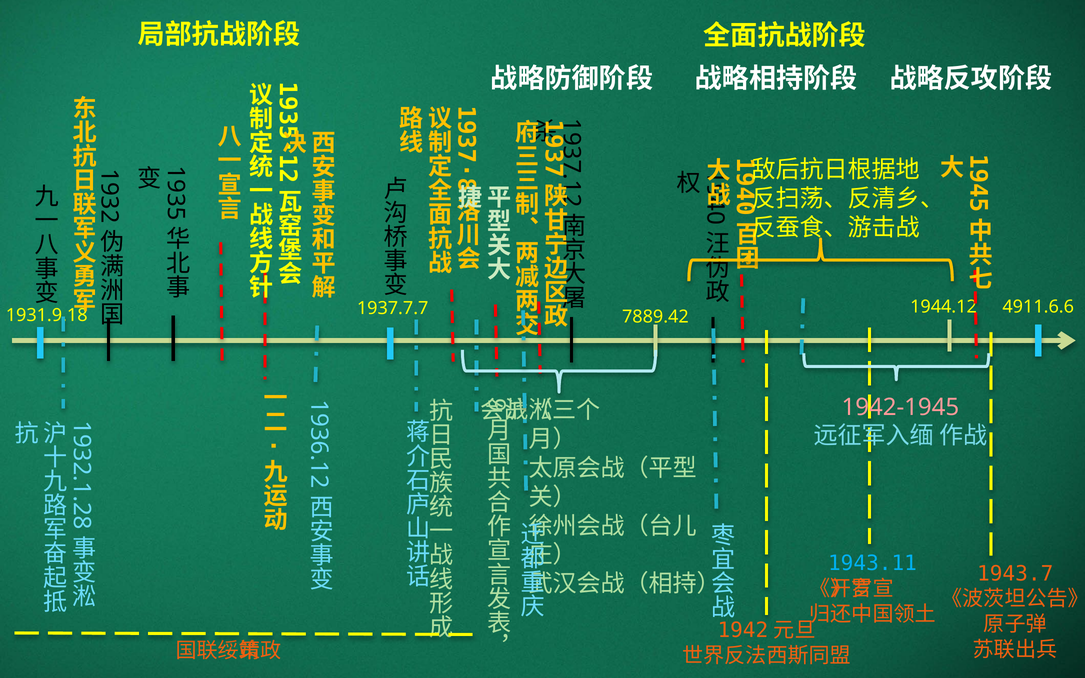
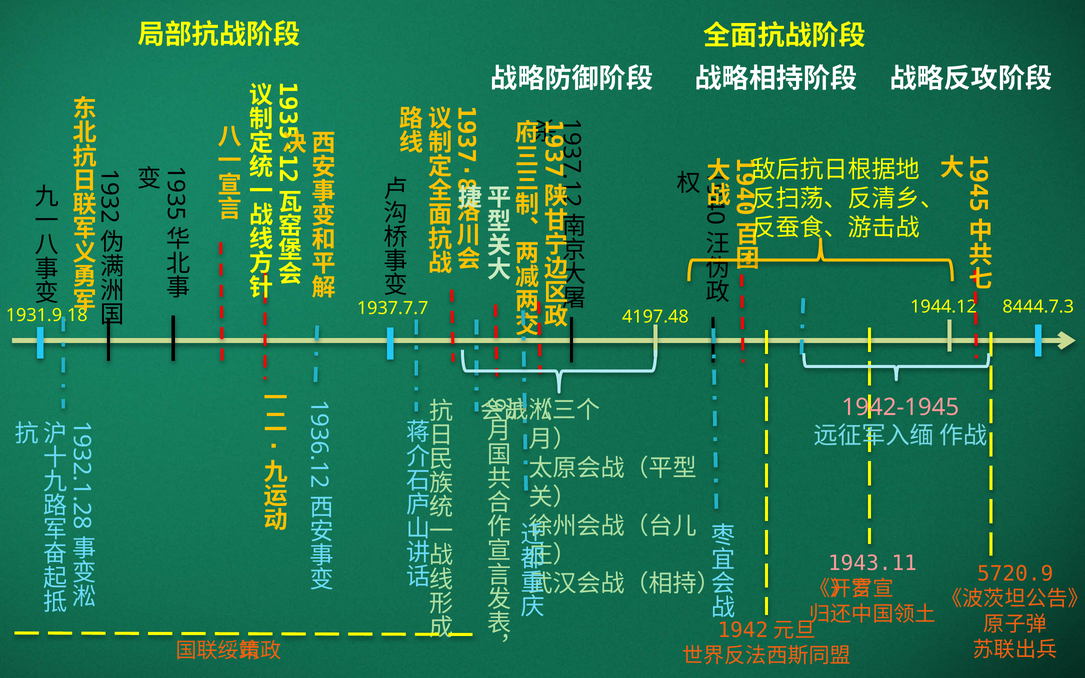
4911.6.6: 4911.6.6 -> 8444.7.3
7889.42: 7889.42 -> 4197.48
1943.11 colour: light blue -> pink
1943.7: 1943.7 -> 5720.9
